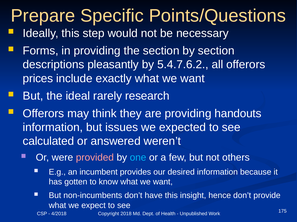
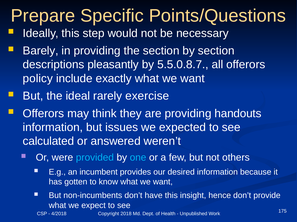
Forms: Forms -> Barely
5.4.7.6.2: 5.4.7.6.2 -> 5.5.0.8.7
prices: prices -> policy
research: research -> exercise
provided colour: pink -> light blue
